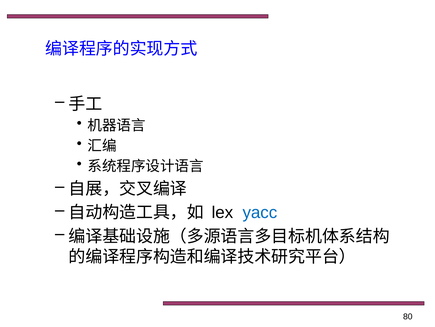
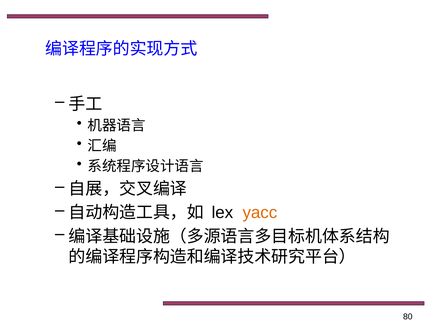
yacc colour: blue -> orange
